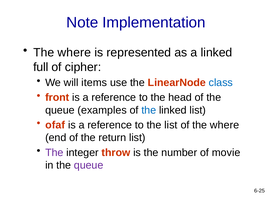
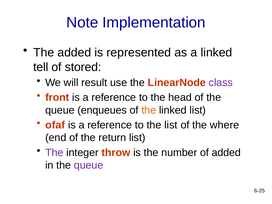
where at (74, 53): where -> added
full: full -> tell
cipher: cipher -> stored
items: items -> result
class colour: blue -> purple
examples: examples -> enqueues
the at (149, 110) colour: blue -> orange
of movie: movie -> added
